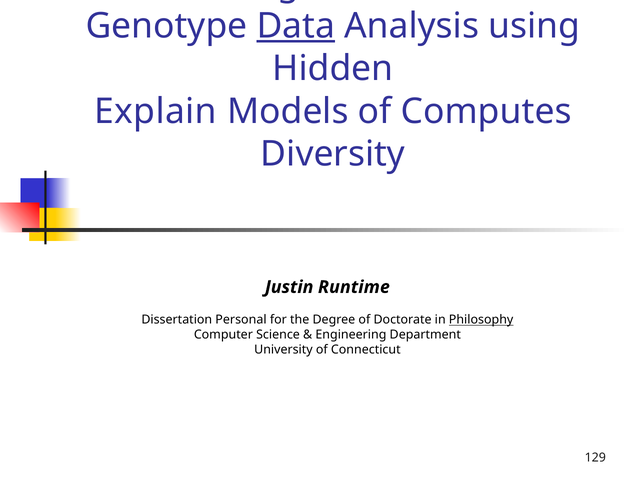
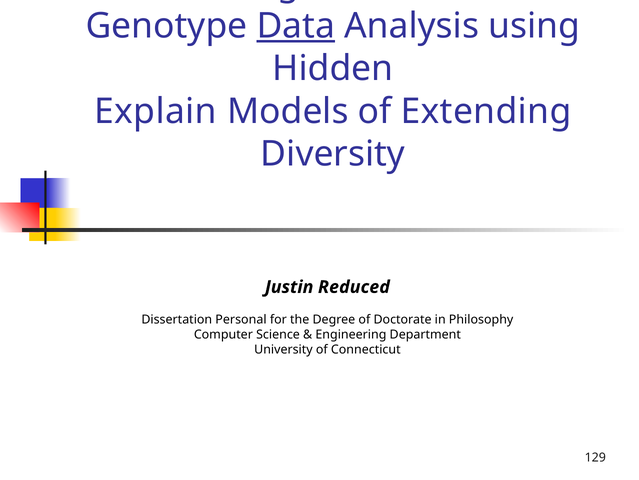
Computes: Computes -> Extending
Runtime: Runtime -> Reduced
Philosophy underline: present -> none
